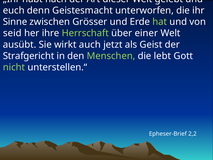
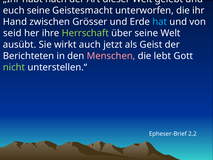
euch denn: denn -> seine
Sinne: Sinne -> Hand
hat colour: light green -> light blue
über einer: einer -> seine
Strafgericht: Strafgericht -> Berichteten
Menschen colour: light green -> pink
